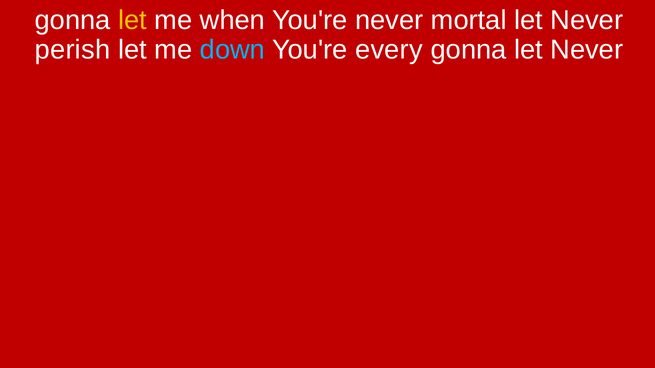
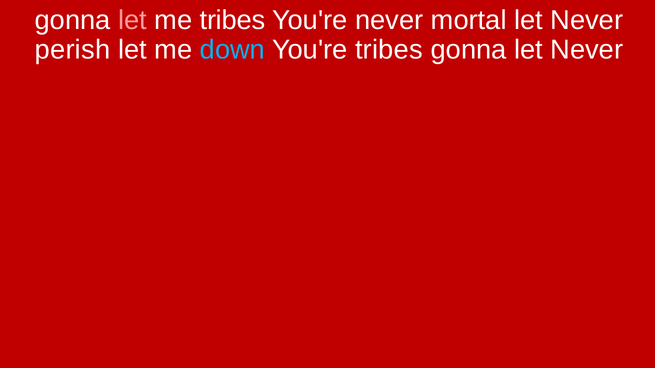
let at (133, 20) colour: yellow -> pink
me when: when -> tribes
You're every: every -> tribes
